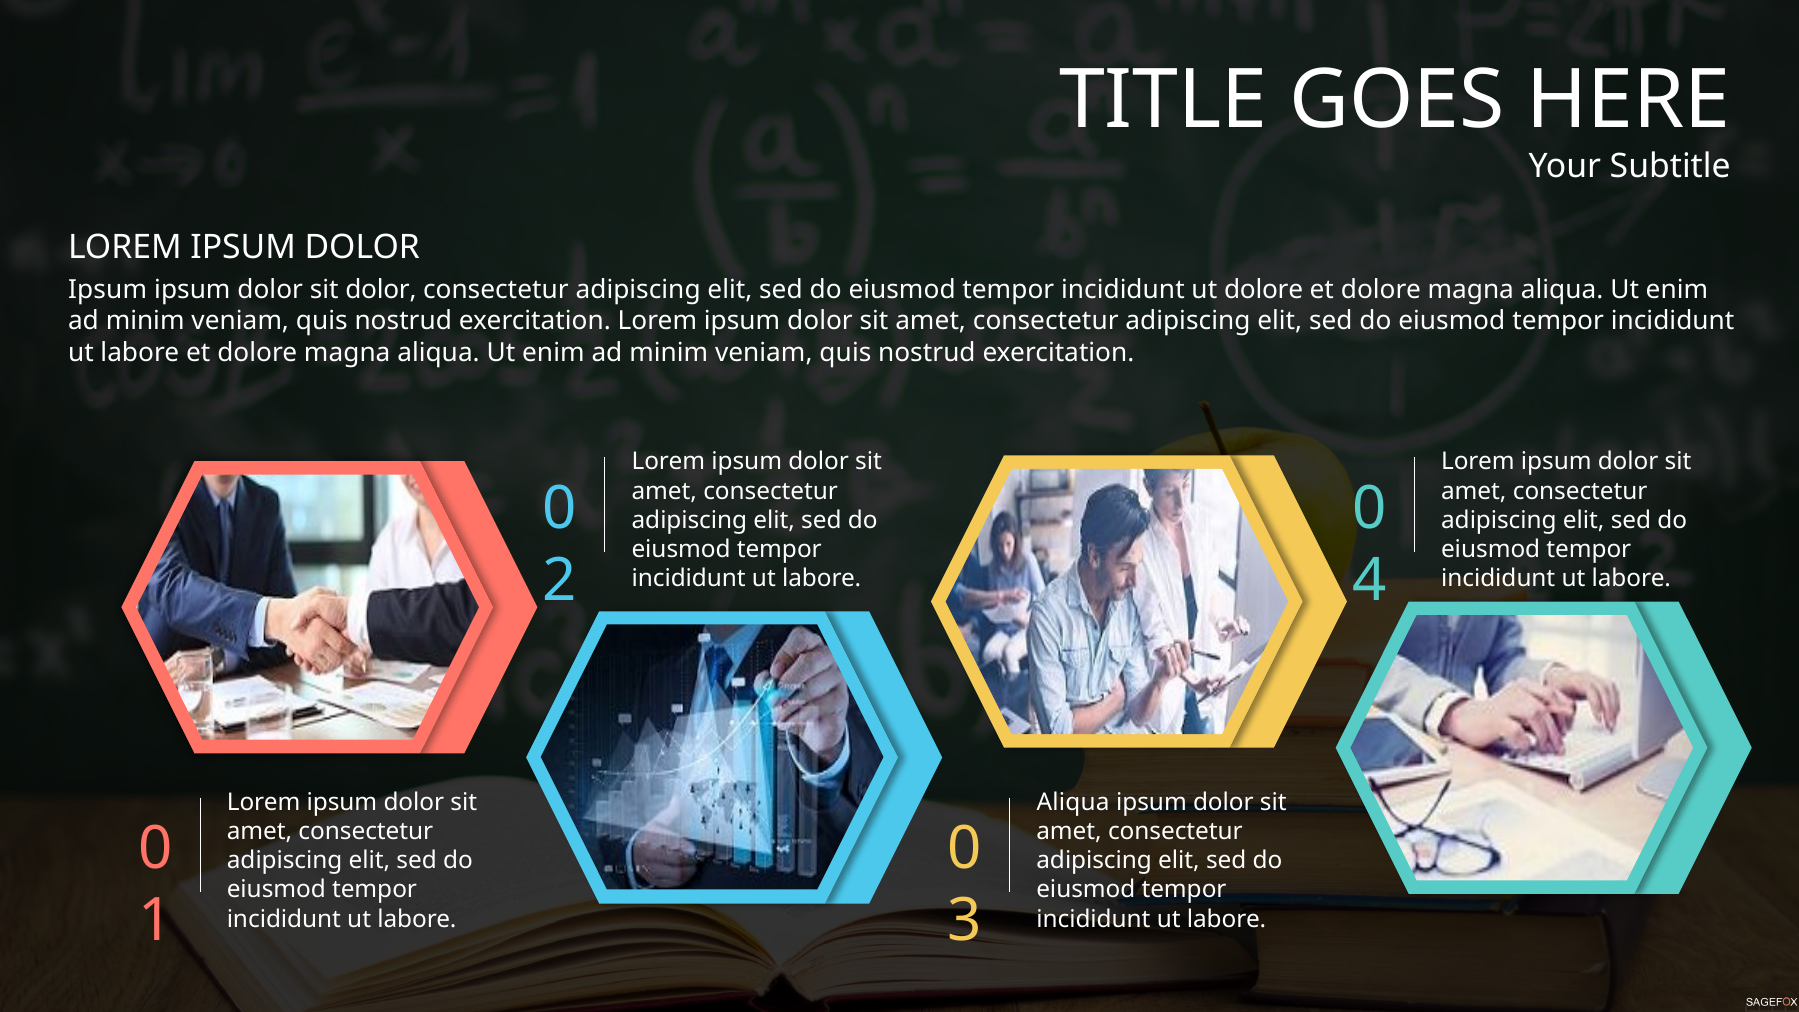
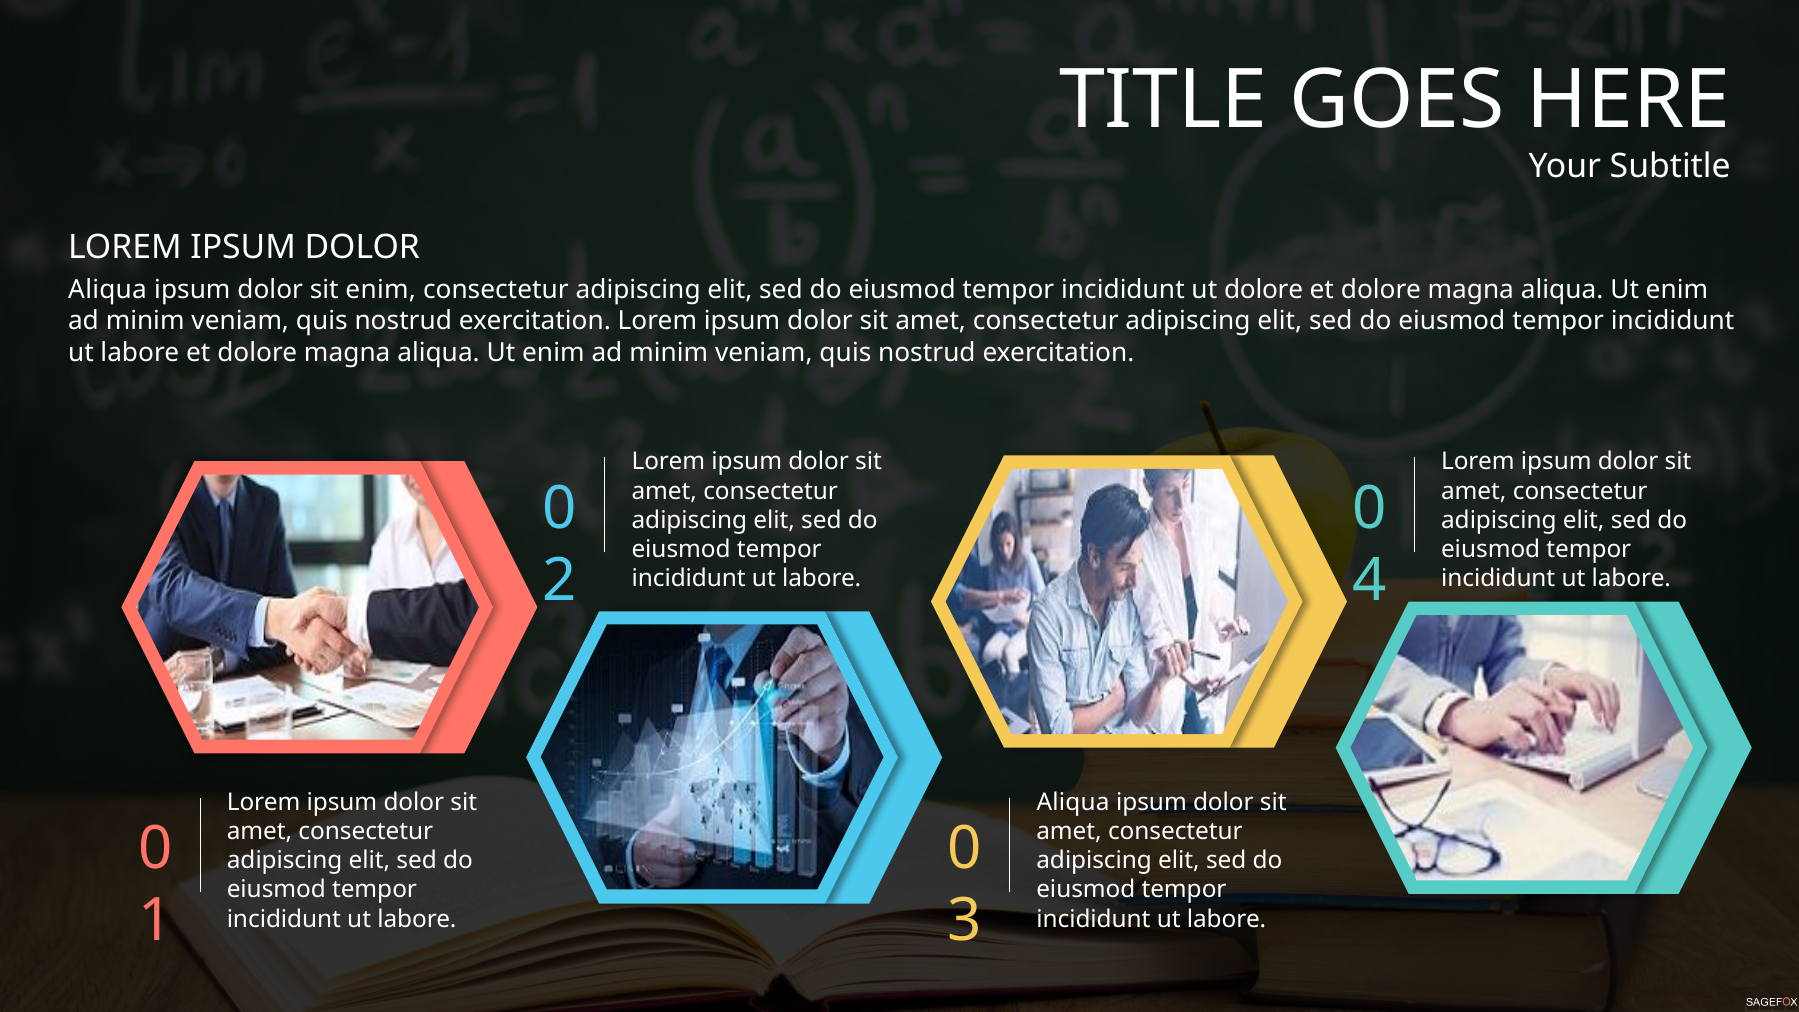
Ipsum at (108, 290): Ipsum -> Aliqua
sit dolor: dolor -> enim
